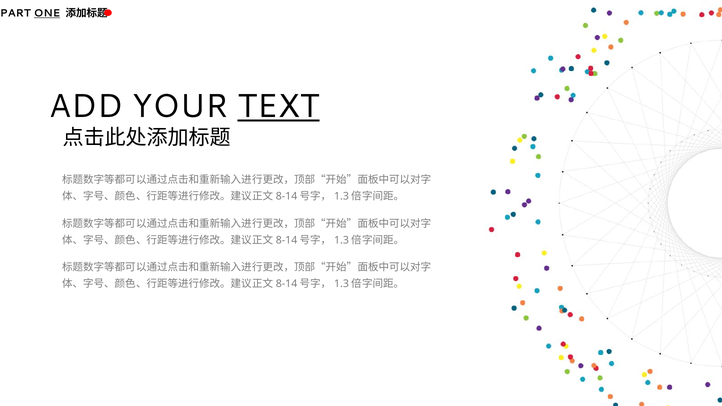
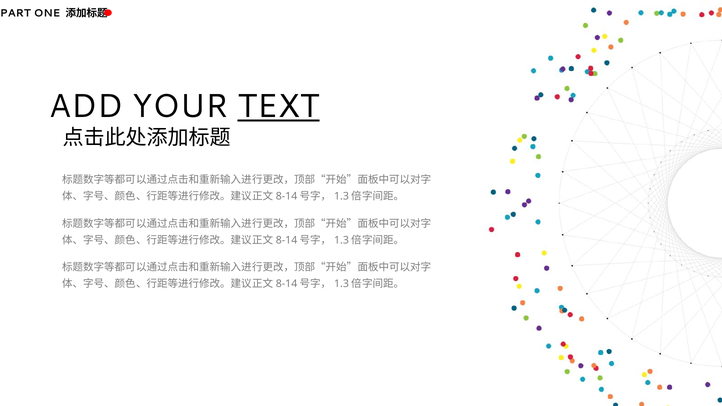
ONE underline: present -> none
